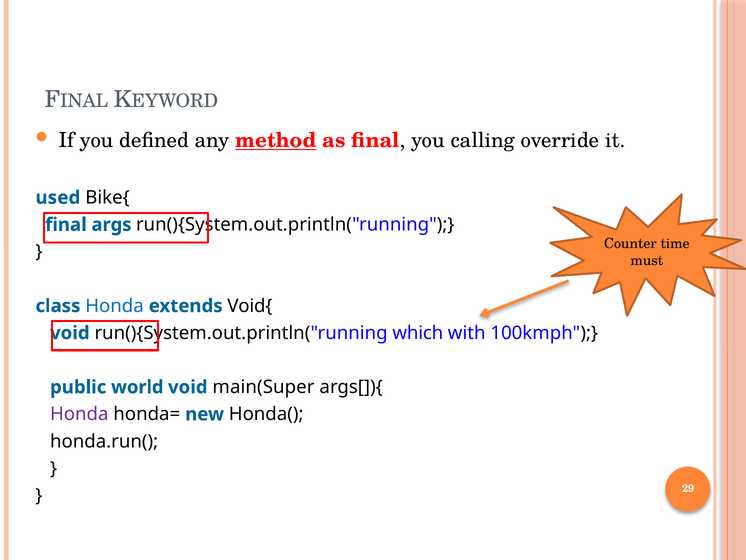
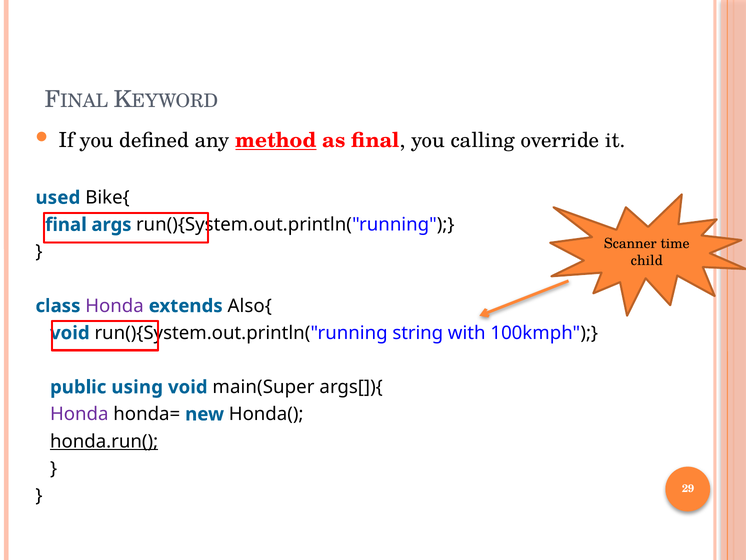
Counter: Counter -> Scanner
must: must -> child
Honda at (115, 306) colour: blue -> purple
Void{: Void{ -> Also{
which: which -> string
world: world -> using
honda.run( underline: none -> present
